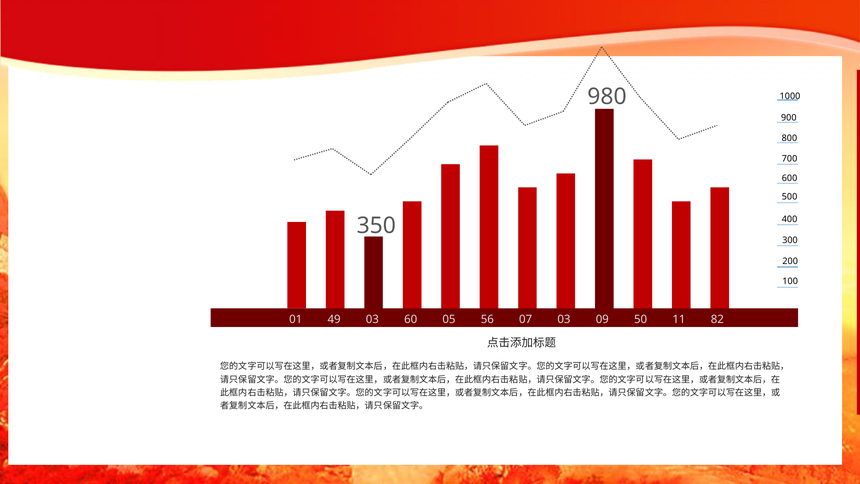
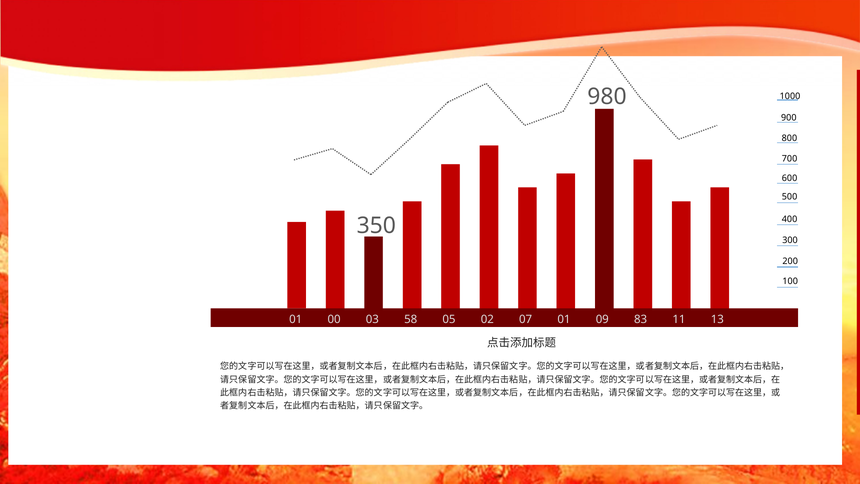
49: 49 -> 00
60: 60 -> 58
56: 56 -> 02
07 03: 03 -> 01
50: 50 -> 83
82: 82 -> 13
